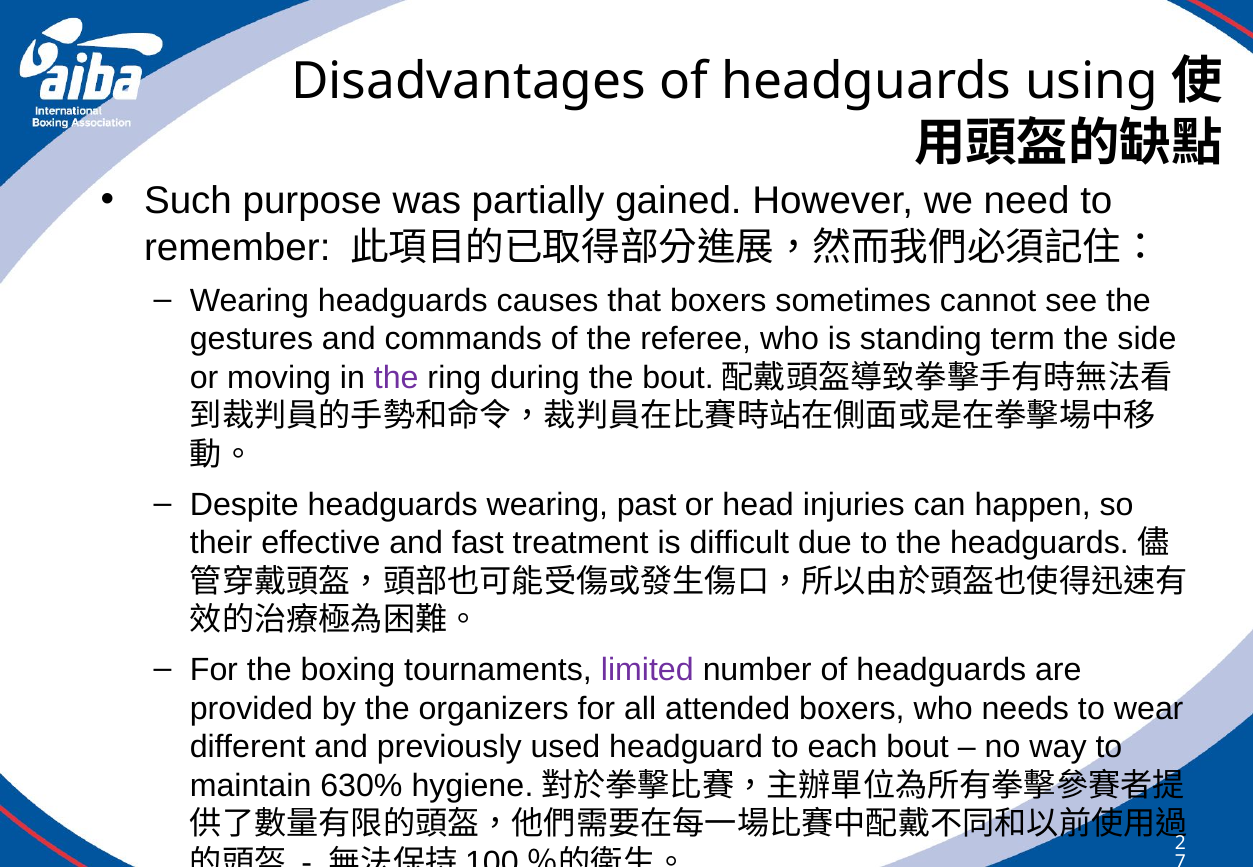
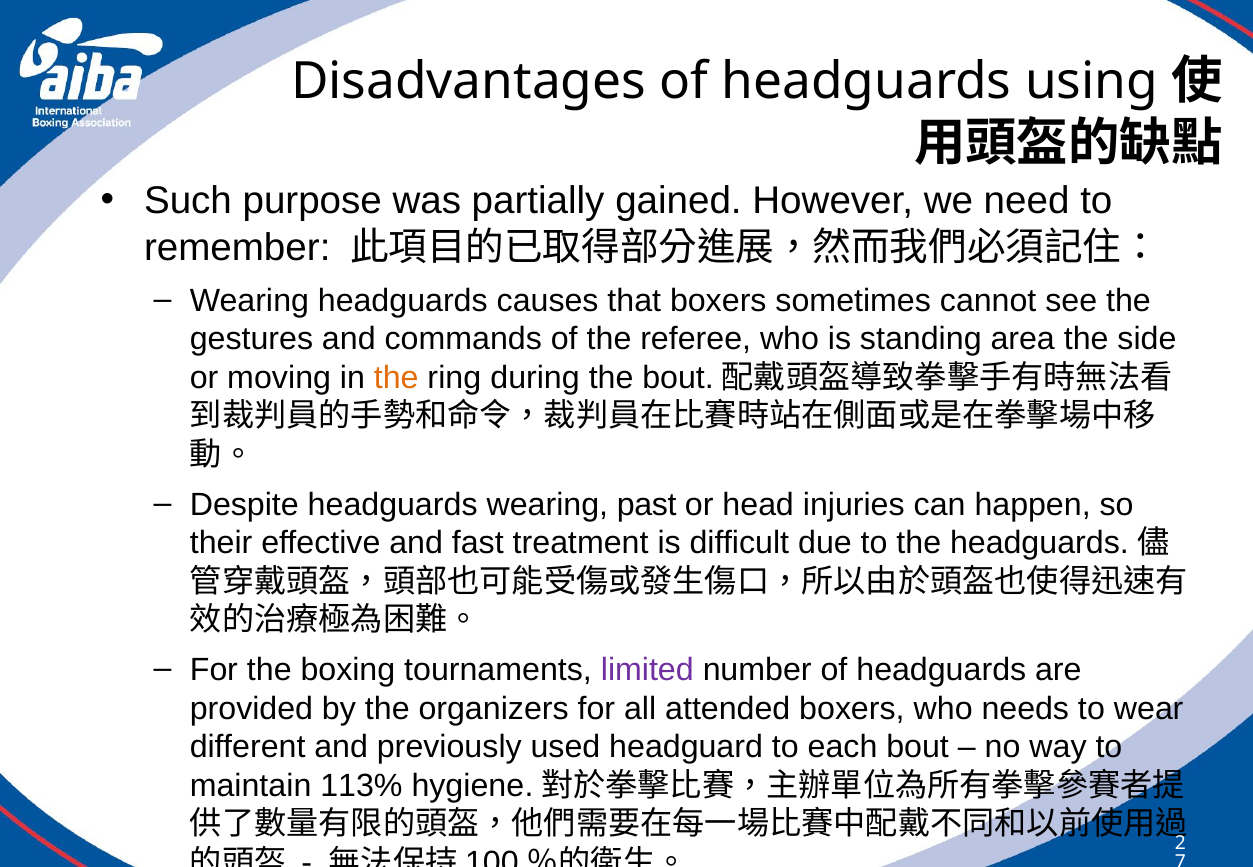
term: term -> area
the at (396, 378) colour: purple -> orange
630%: 630% -> 113%
